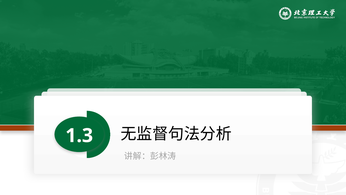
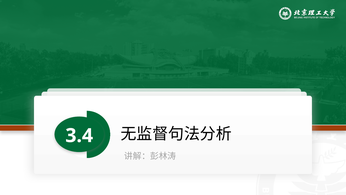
1.3: 1.3 -> 3.4
